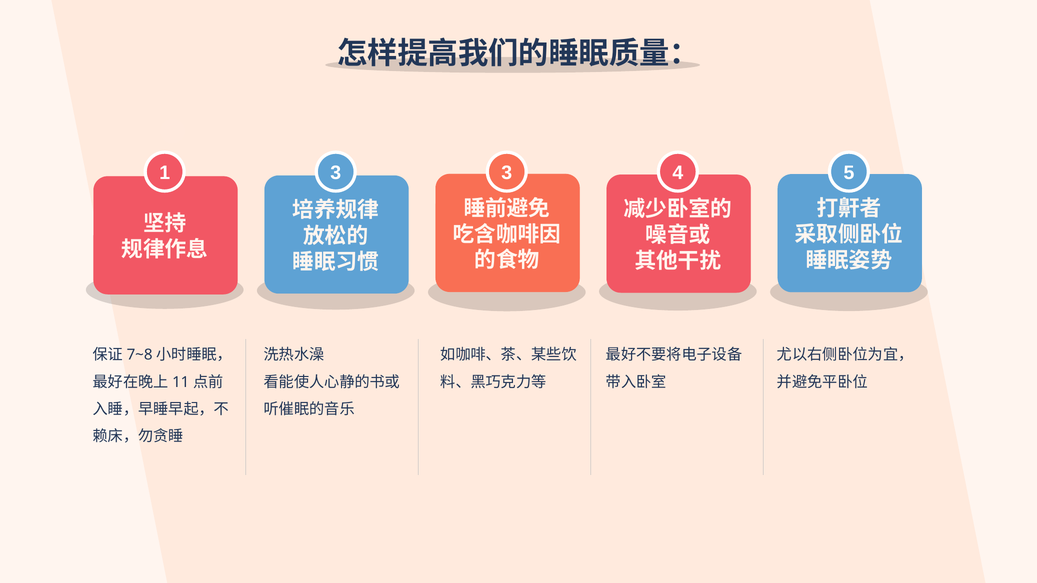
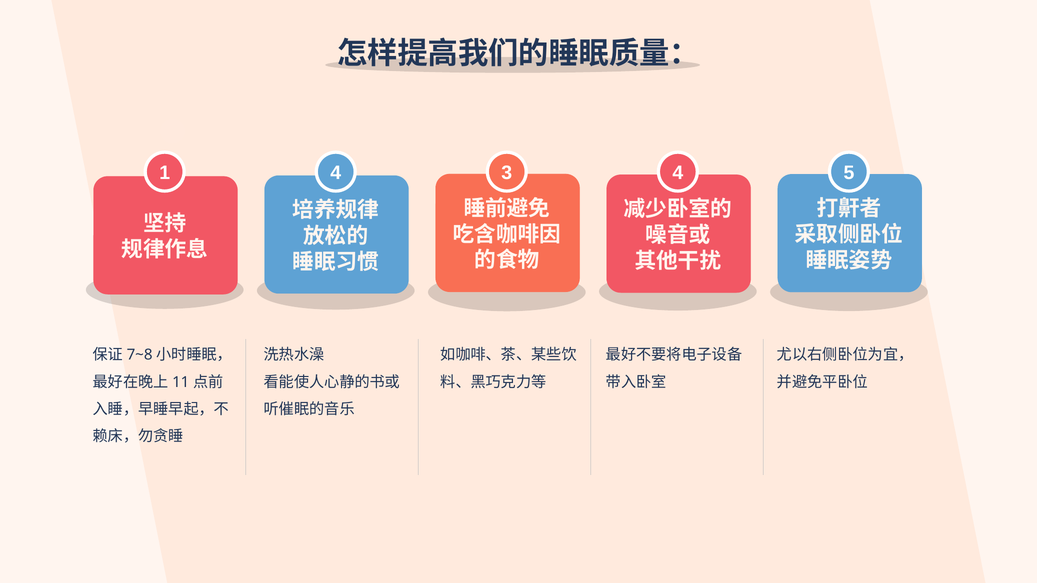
1 3: 3 -> 4
